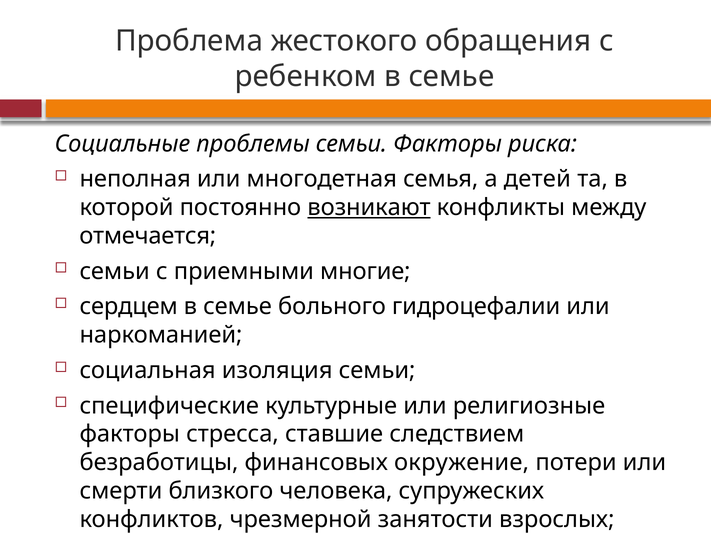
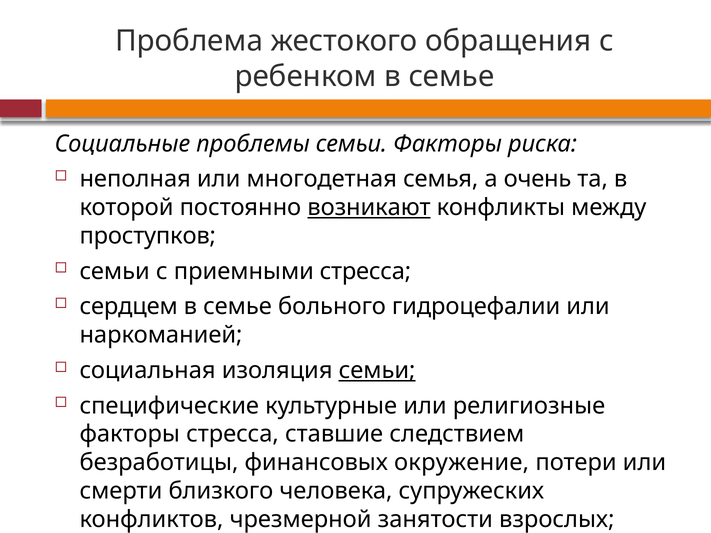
детей: детей -> очень
отмечается: отмечается -> проступков
приемными многие: многие -> стресса
семьи at (377, 371) underline: none -> present
